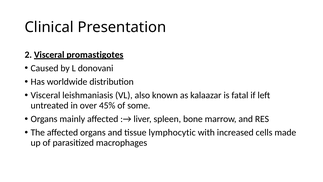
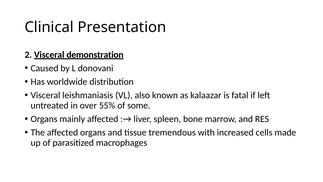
promastigotes: promastigotes -> demonstration
45%: 45% -> 55%
lymphocytic: lymphocytic -> tremendous
